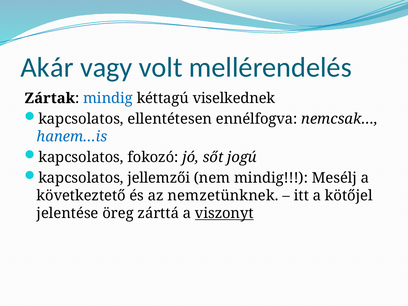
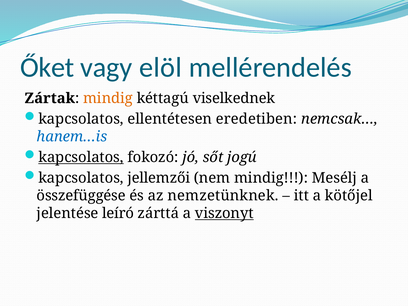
Akár: Akár -> Őket
volt: volt -> elöl
mindig at (108, 98) colour: blue -> orange
ennélfogva: ennélfogva -> eredetiben
kapcsolatos at (81, 157) underline: none -> present
következtető: következtető -> összefüggése
öreg: öreg -> leíró
